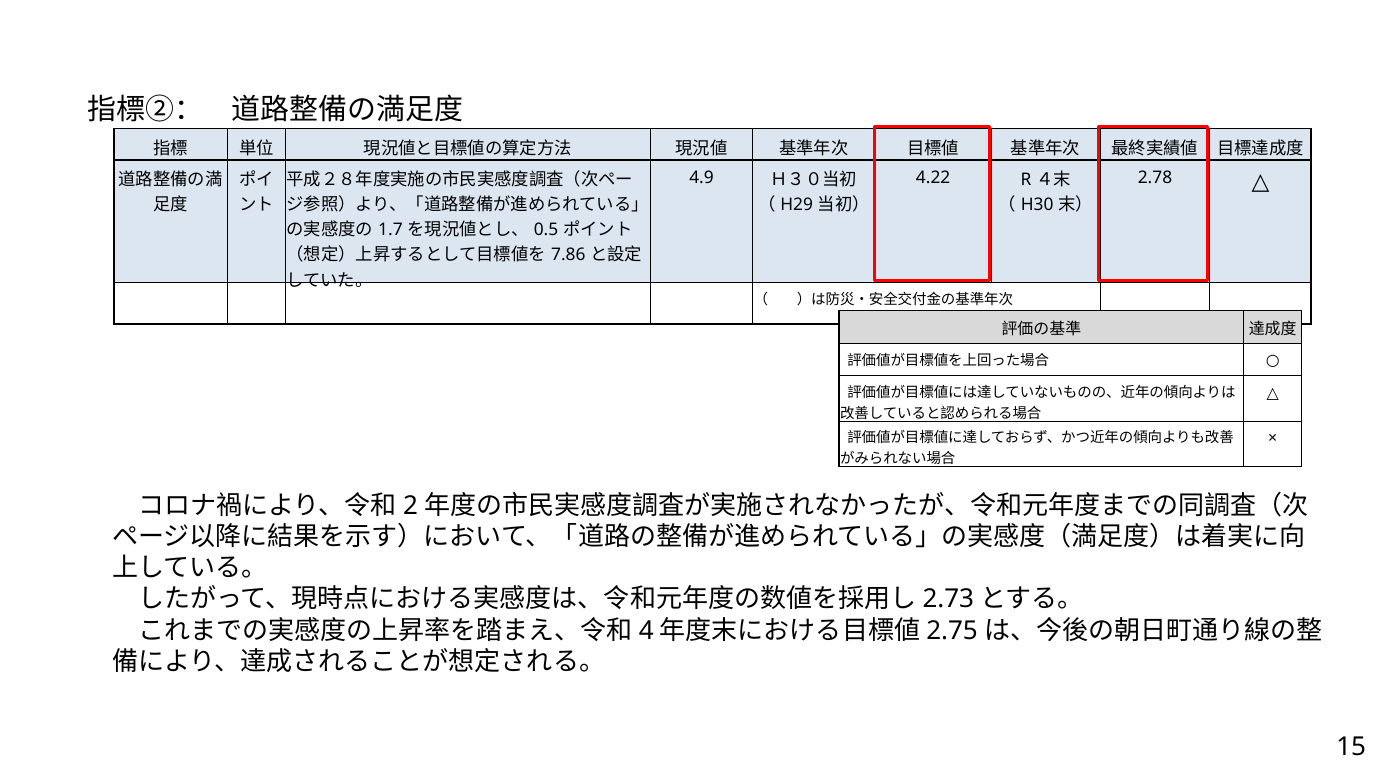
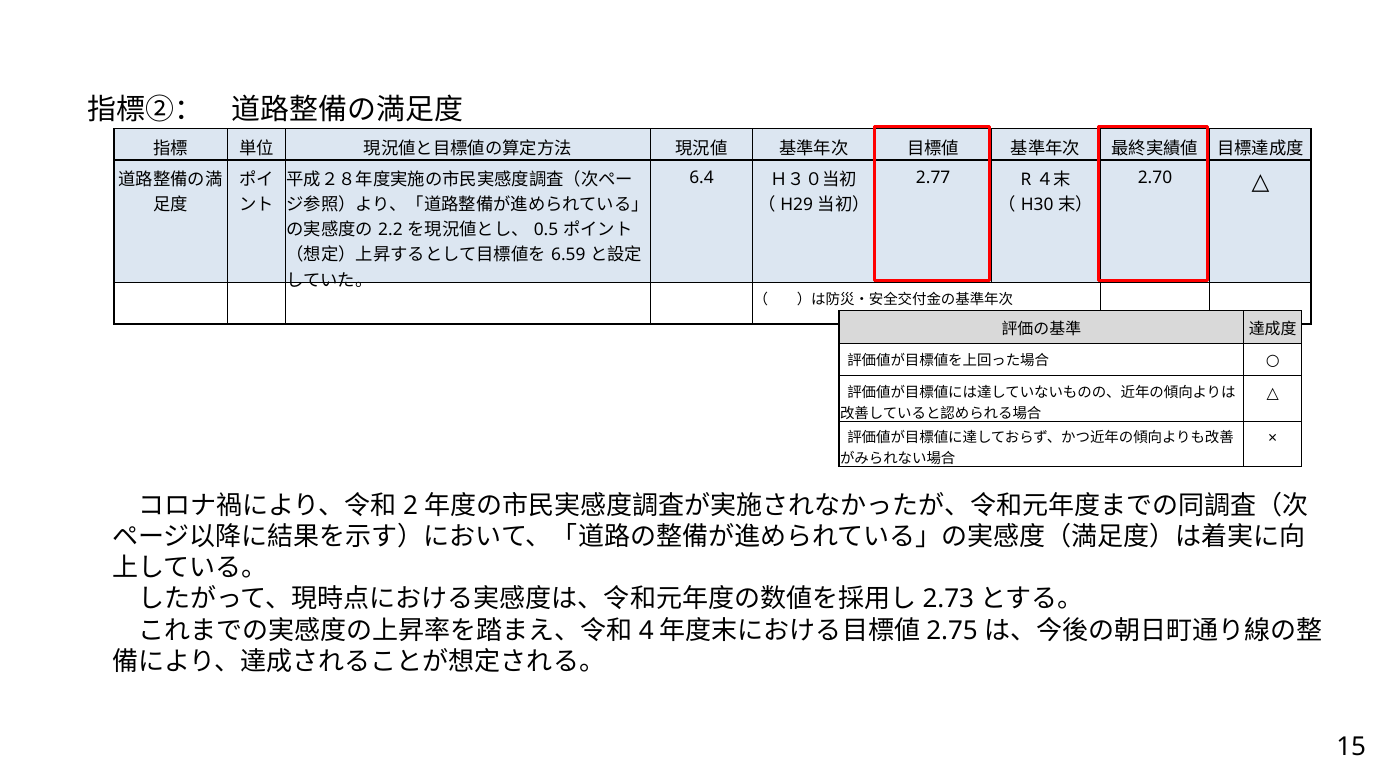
4.9: 4.9 -> 6.4
4.22: 4.22 -> 2.77
2.78: 2.78 -> 2.70
1.7: 1.7 -> 2.2
7.86: 7.86 -> 6.59
